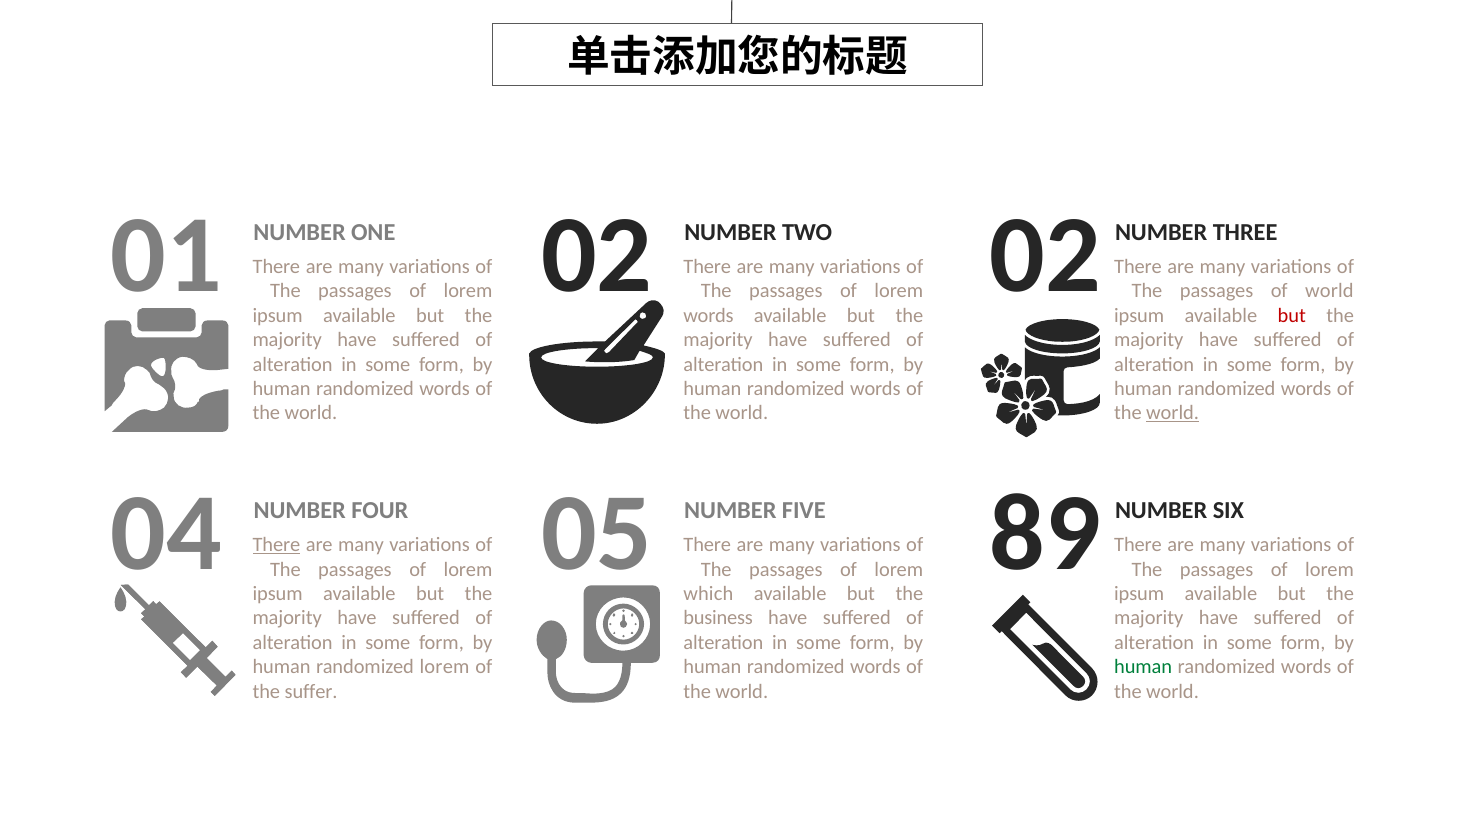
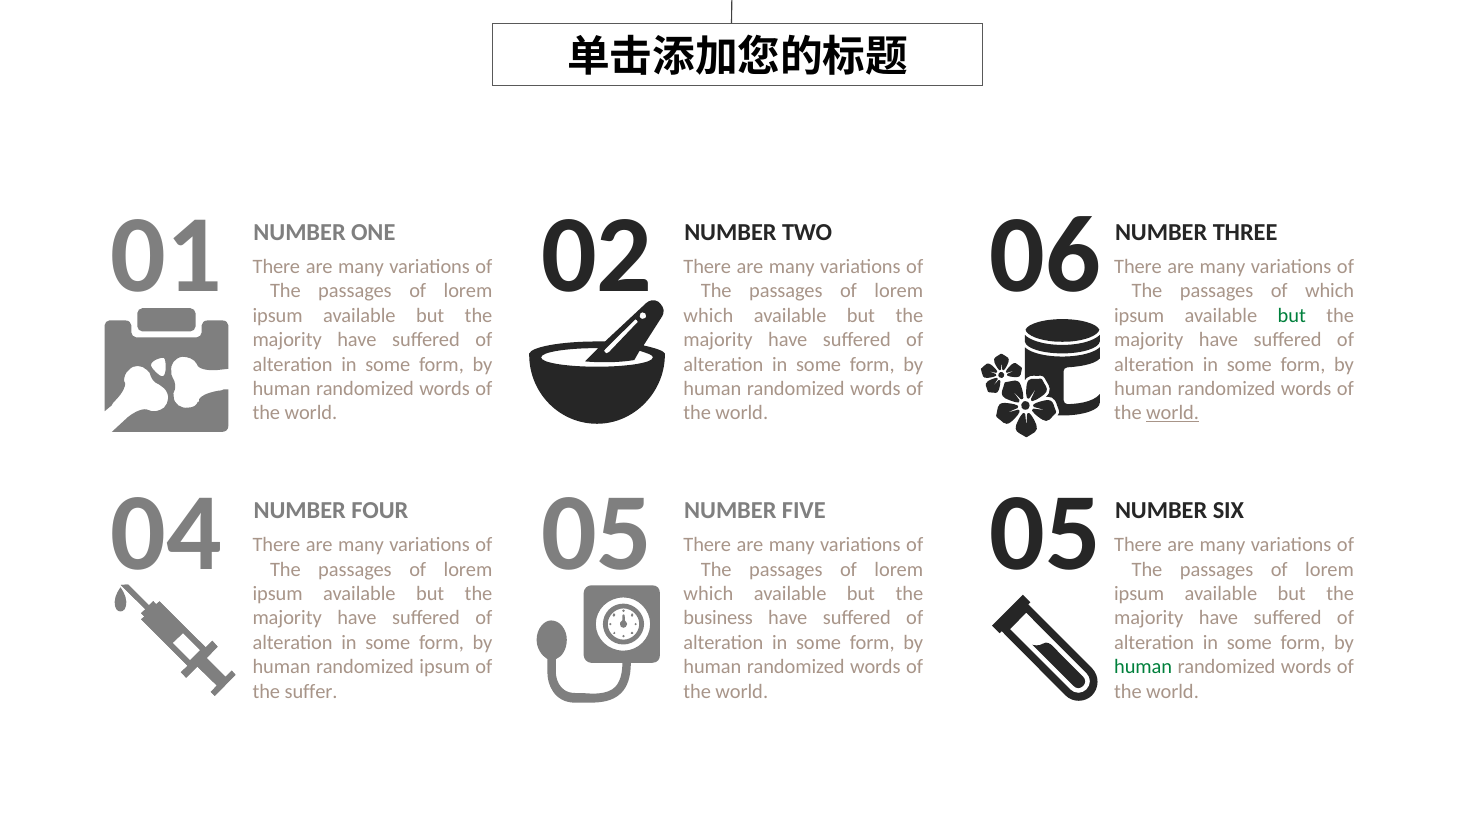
02 at (1045, 255): 02 -> 06
of world: world -> which
words at (708, 316): words -> which
but at (1292, 316) colour: red -> green
89 at (1045, 534): 89 -> 05
There at (276, 545) underline: present -> none
randomized lorem: lorem -> ipsum
